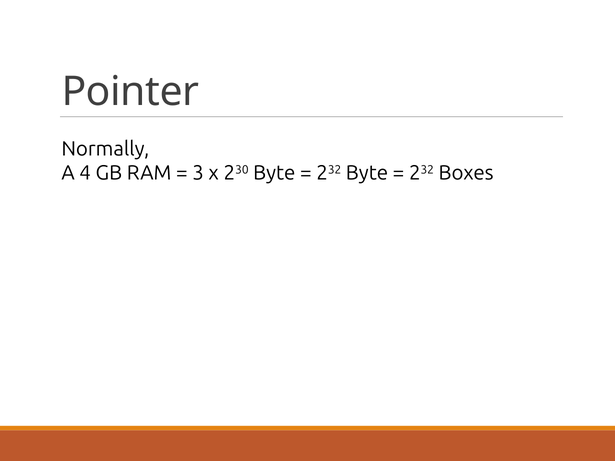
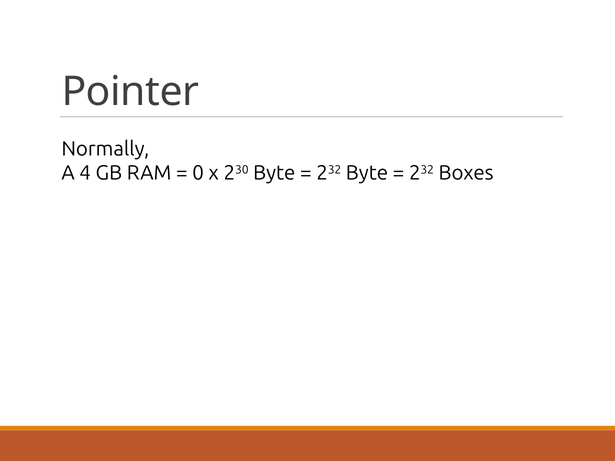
3: 3 -> 0
